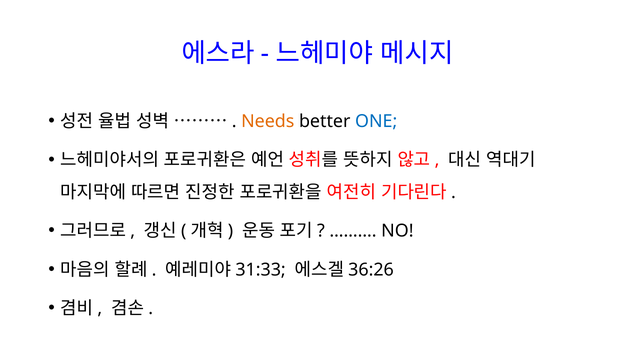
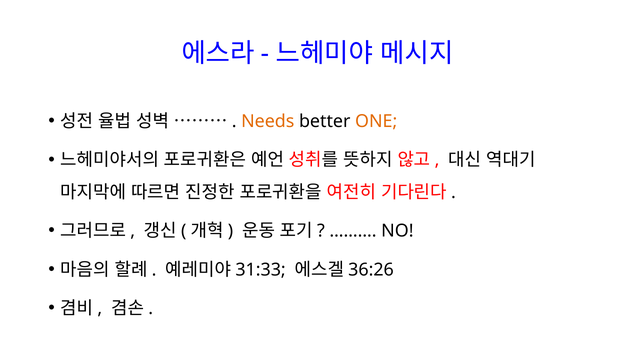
ONE colour: blue -> orange
